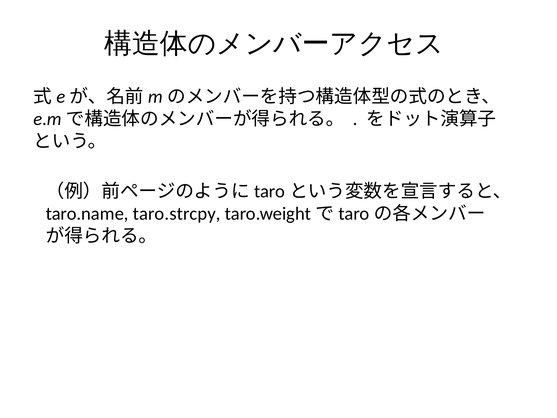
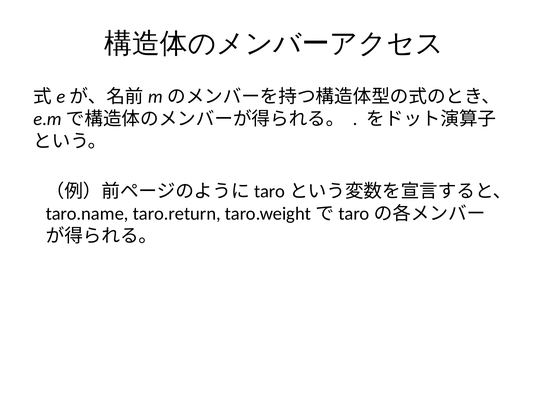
taro.strcpy: taro.strcpy -> taro.return
